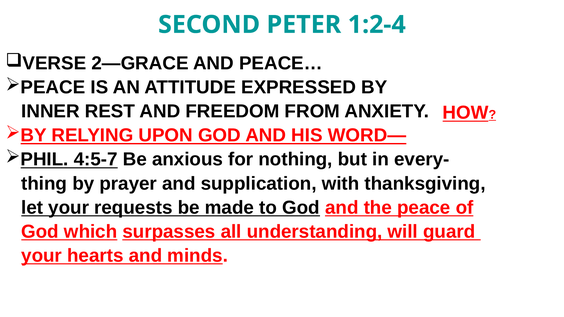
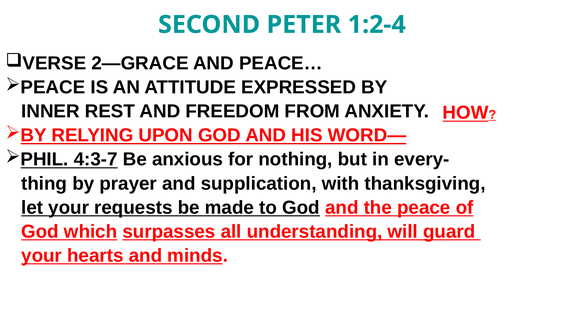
4:5-7: 4:5-7 -> 4:3-7
